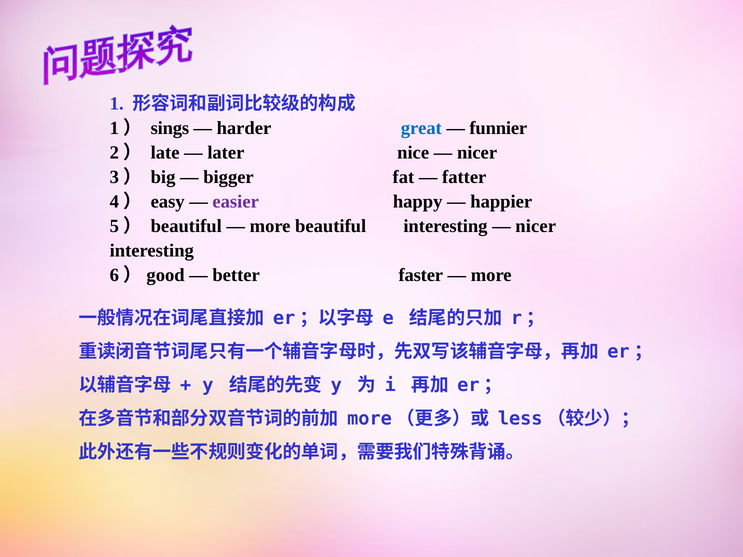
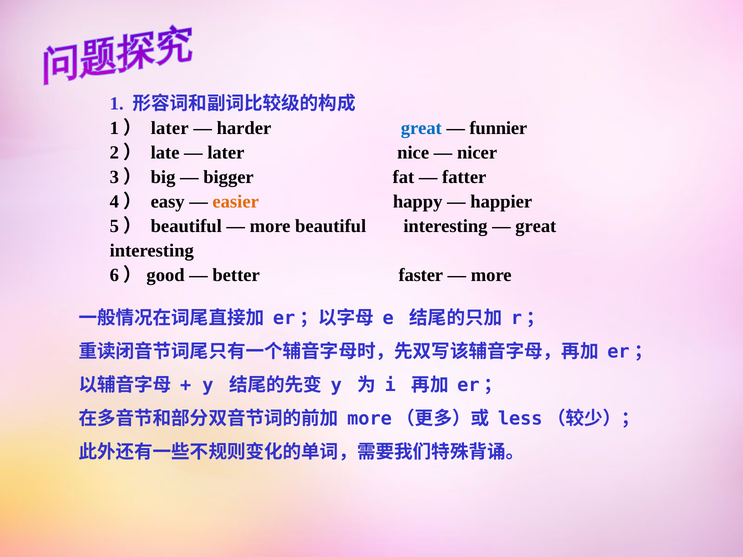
1） sings: sings -> later
easier colour: purple -> orange
nicer at (536, 226): nicer -> great
